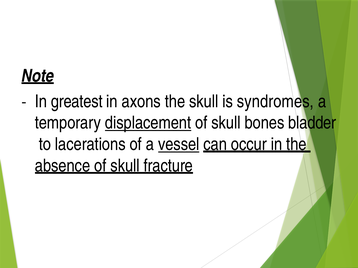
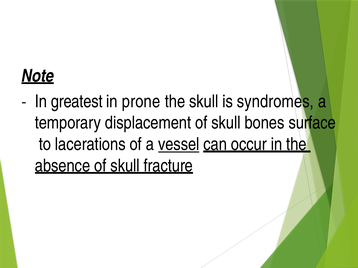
axons: axons -> prone
displacement underline: present -> none
bladder: bladder -> surface
